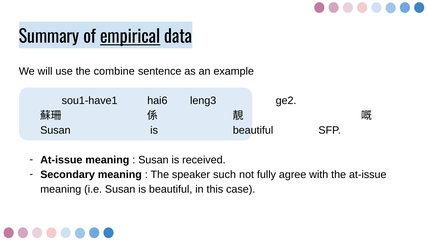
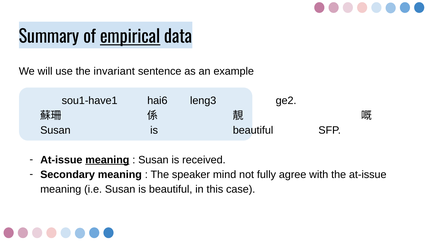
combine: combine -> invariant
meaning at (107, 160) underline: none -> present
such: such -> mind
